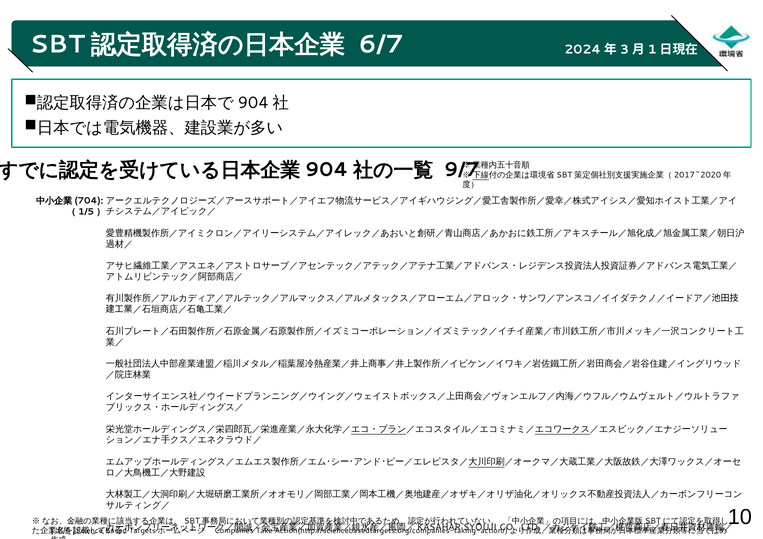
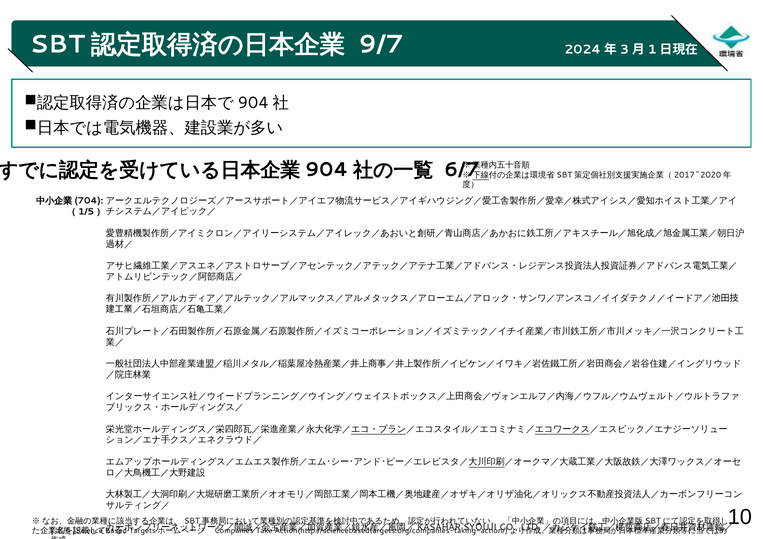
6/7: 6/7 -> 9/7
9/7: 9/7 -> 6/7
